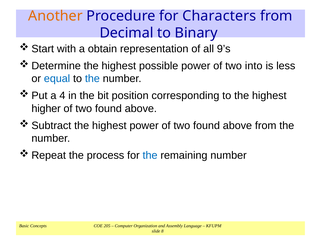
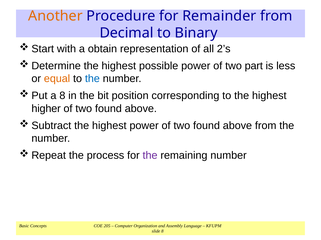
Characters: Characters -> Remainder
9’s: 9’s -> 2’s
into: into -> part
equal colour: blue -> orange
a 4: 4 -> 8
the at (150, 156) colour: blue -> purple
